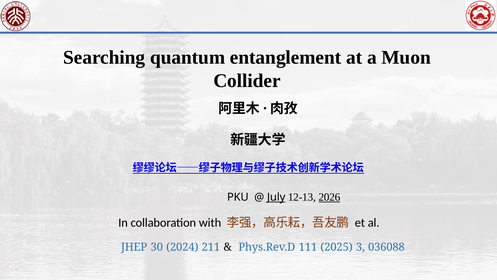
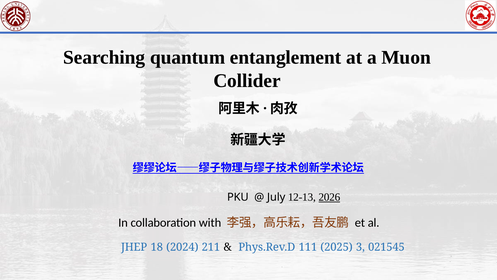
July underline: present -> none
30: 30 -> 18
036088: 036088 -> 021545
